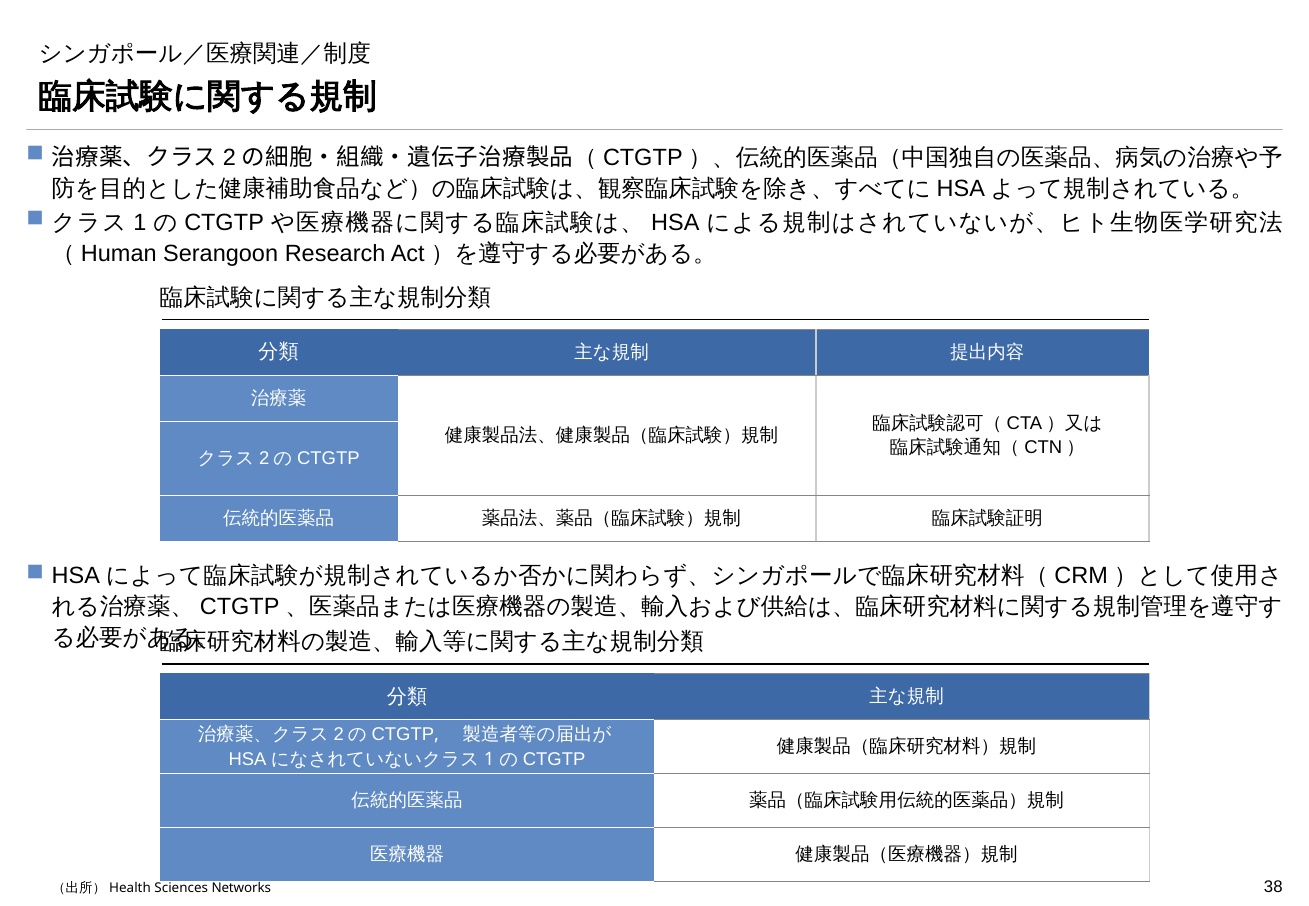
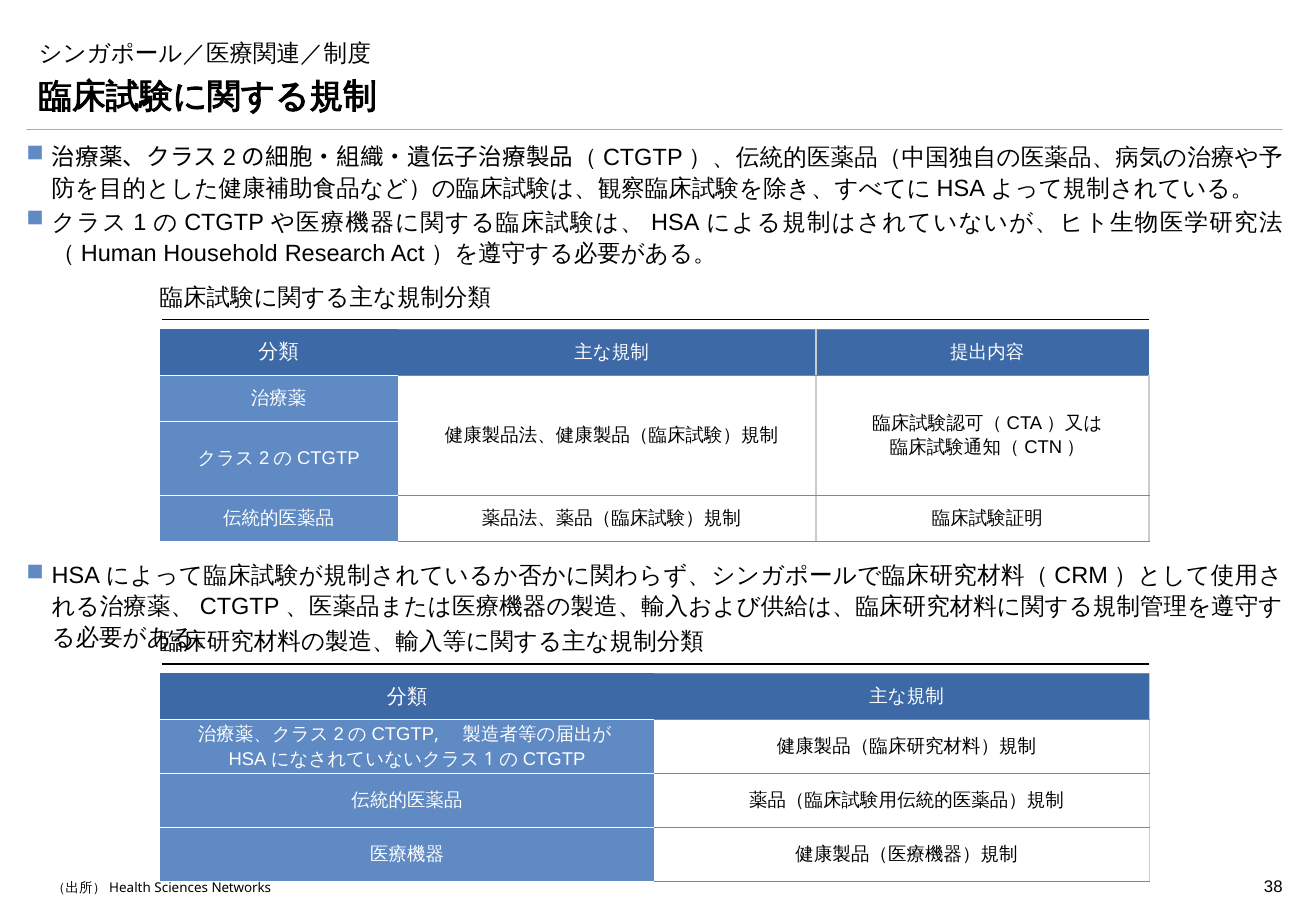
Serangoon: Serangoon -> Household
